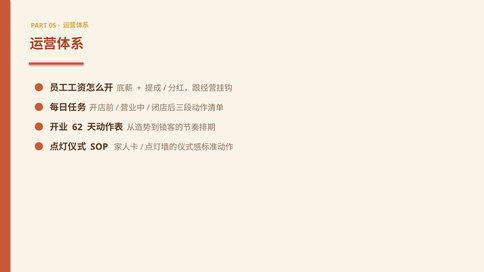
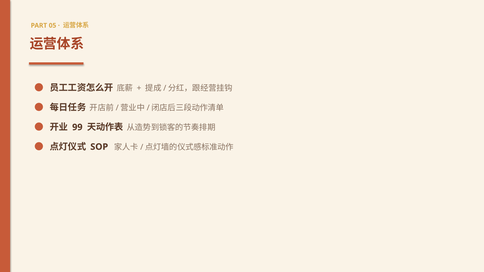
62: 62 -> 99
